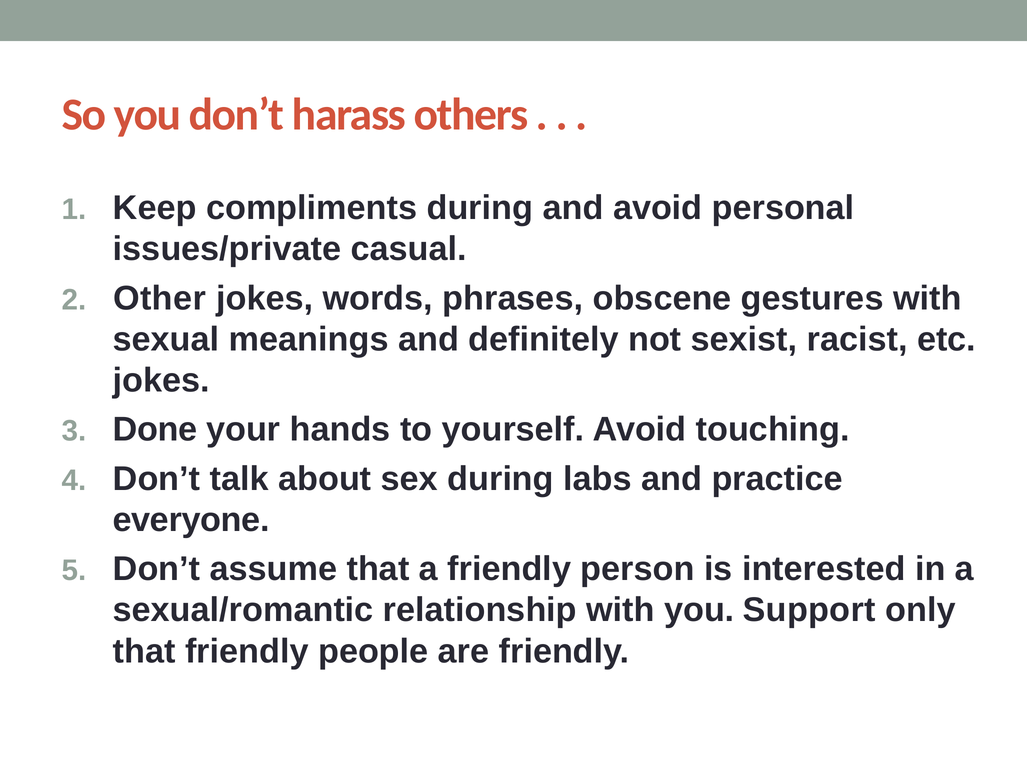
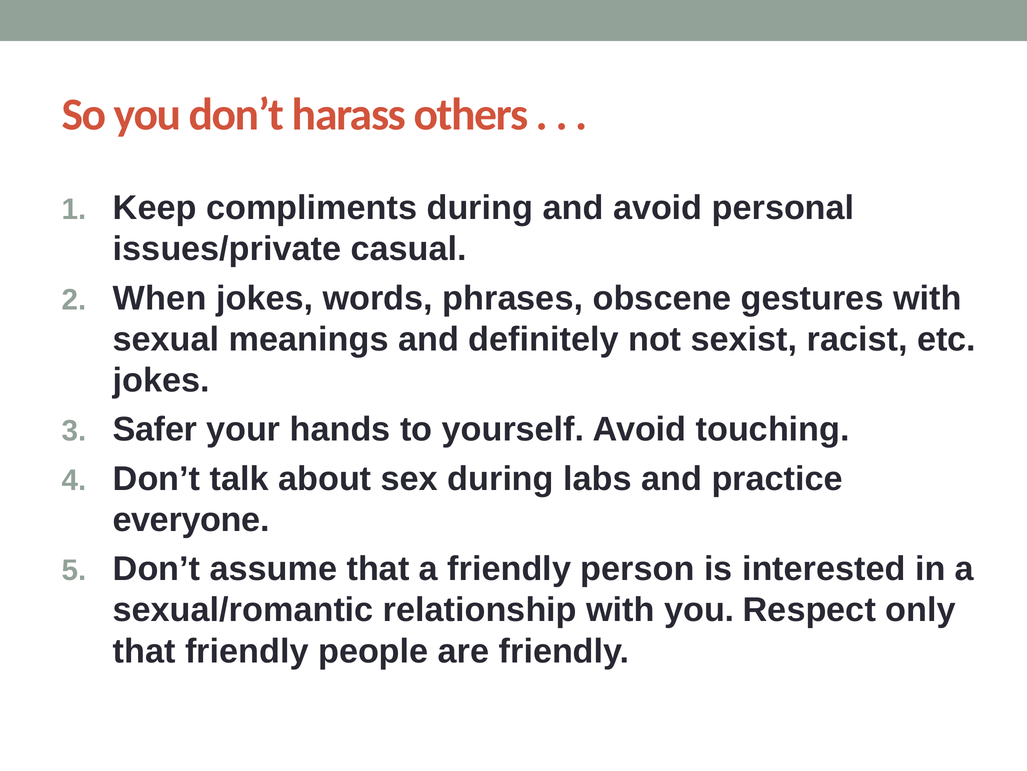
Other: Other -> When
Done: Done -> Safer
Support: Support -> Respect
